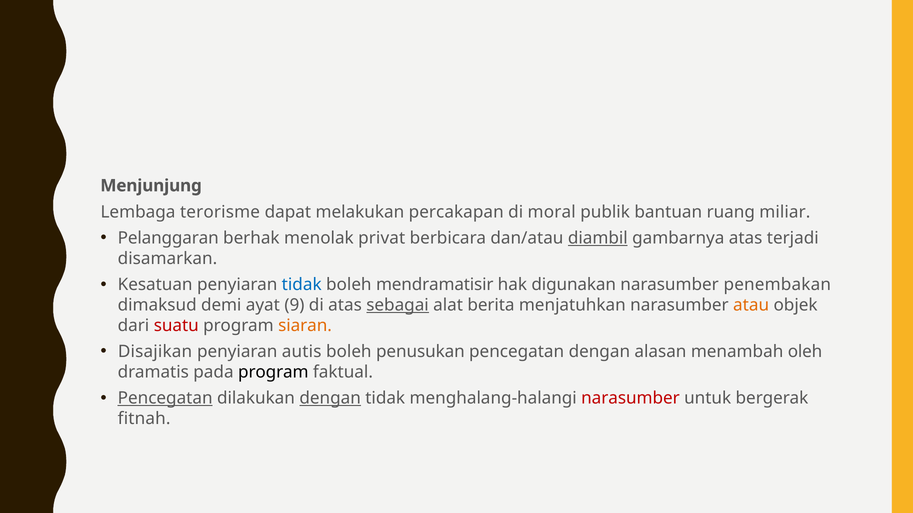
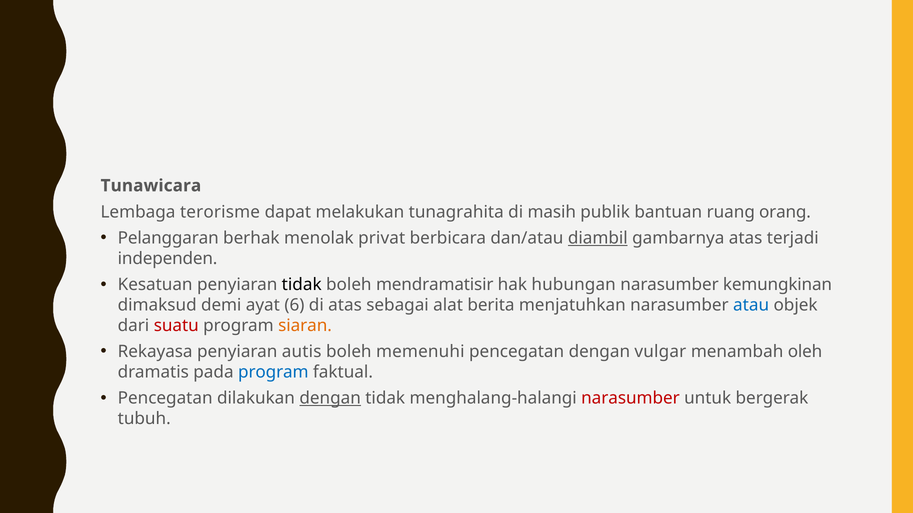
Menjunjung: Menjunjung -> Tunawicara
percakapan: percakapan -> tunagrahita
moral: moral -> masih
miliar: miliar -> orang
disamarkan: disamarkan -> independen
tidak at (302, 285) colour: blue -> black
digunakan: digunakan -> hubungan
penembakan: penembakan -> kemungkinan
9: 9 -> 6
sebagai underline: present -> none
atau colour: orange -> blue
Disajikan: Disajikan -> Rekayasa
penusukan: penusukan -> memenuhi
alasan: alasan -> vulgar
program at (273, 372) colour: black -> blue
Pencegatan at (165, 399) underline: present -> none
fitnah: fitnah -> tubuh
